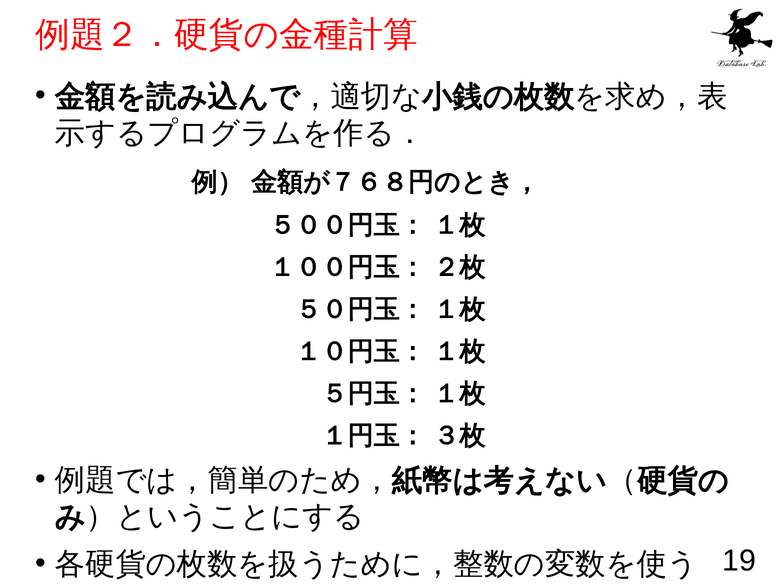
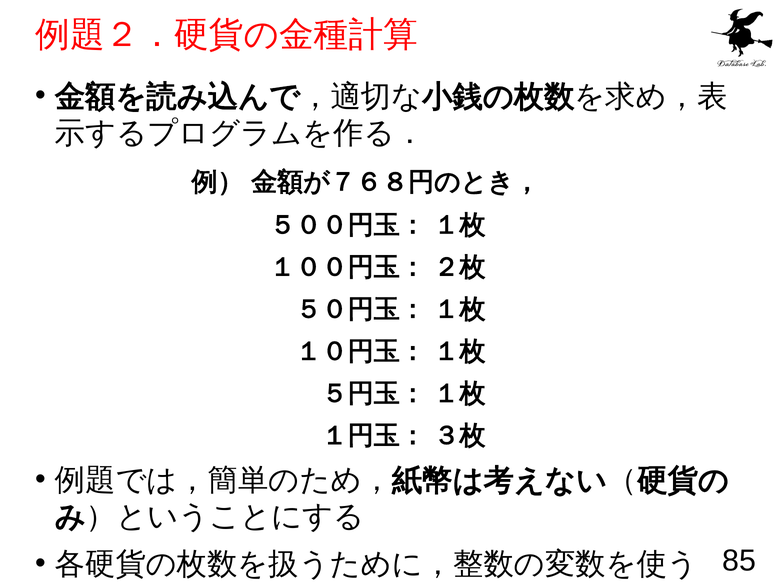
19: 19 -> 85
